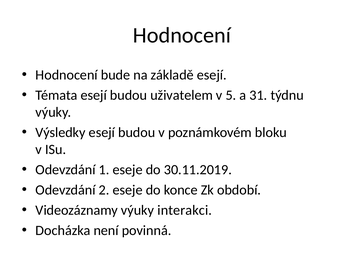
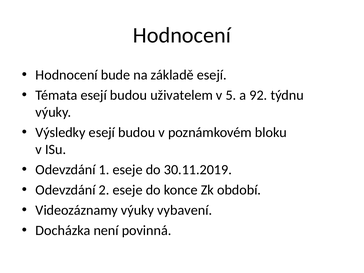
31: 31 -> 92
interakci: interakci -> vybavení
